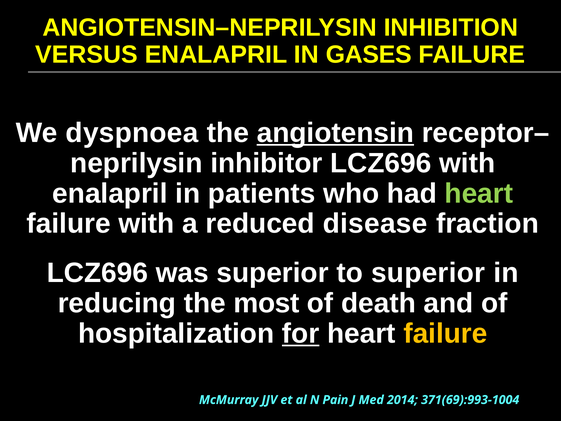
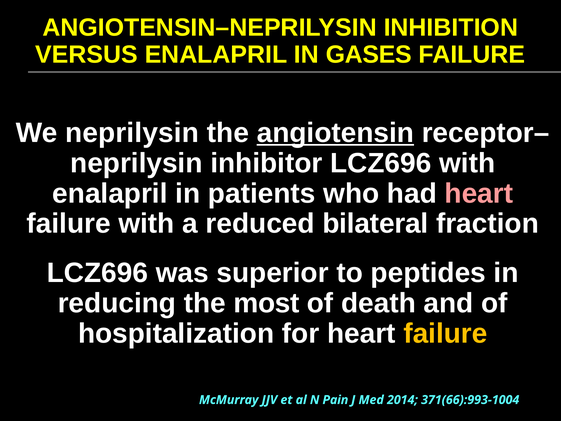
We dyspnoea: dyspnoea -> neprilysin
heart at (479, 193) colour: light green -> pink
disease: disease -> bilateral
to superior: superior -> peptides
for underline: present -> none
371(69):993-1004: 371(69):993-1004 -> 371(66):993-1004
